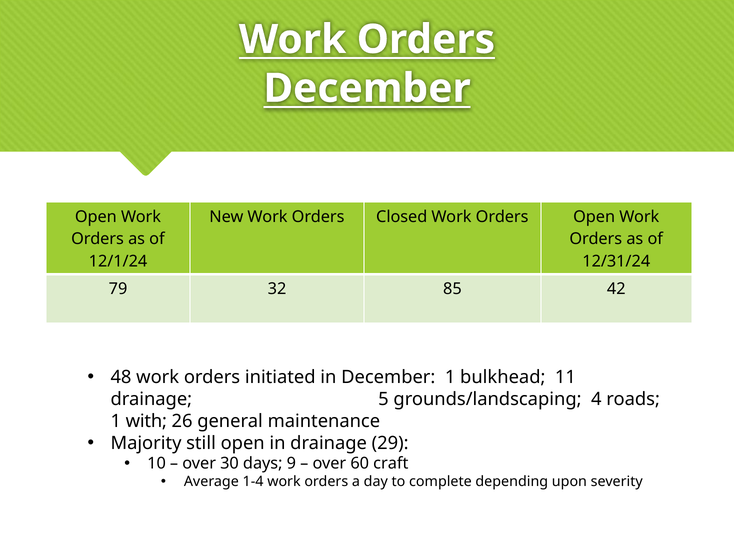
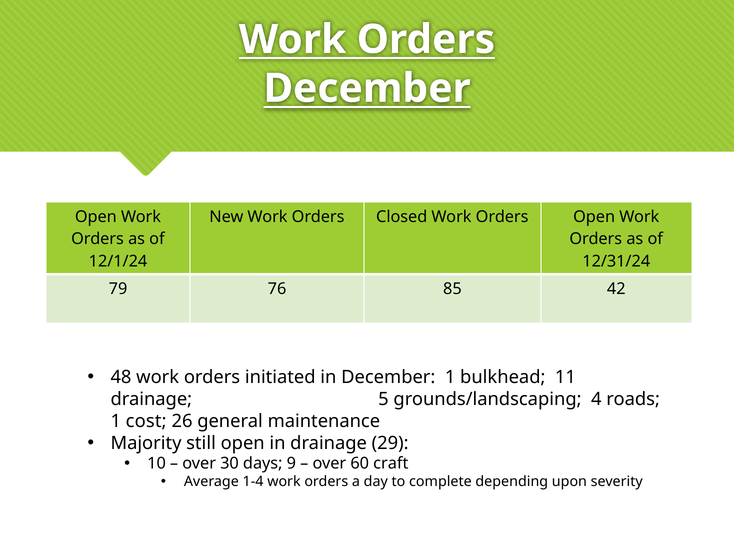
32: 32 -> 76
with: with -> cost
